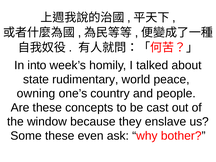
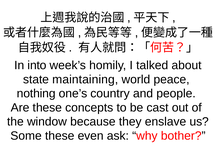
rudimentary: rudimentary -> maintaining
owning: owning -> nothing
